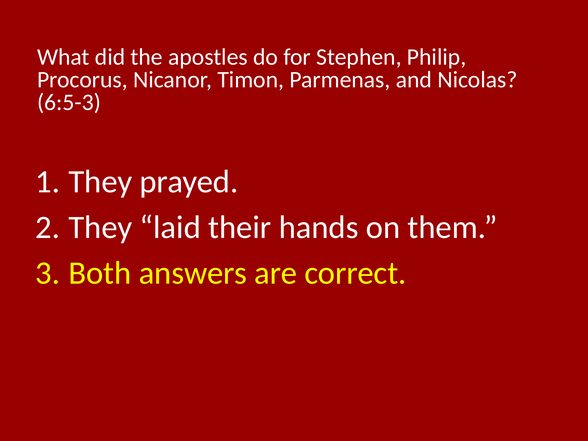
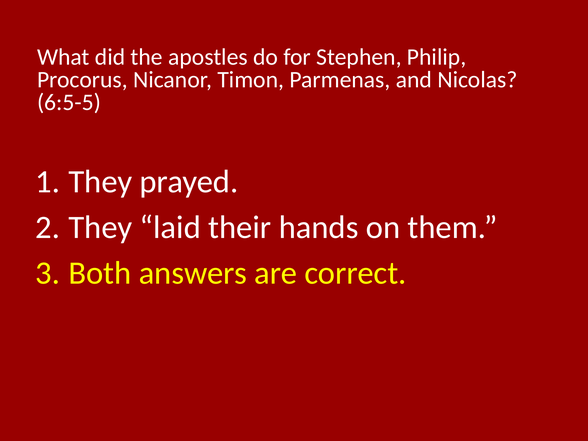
6:5-3: 6:5-3 -> 6:5-5
